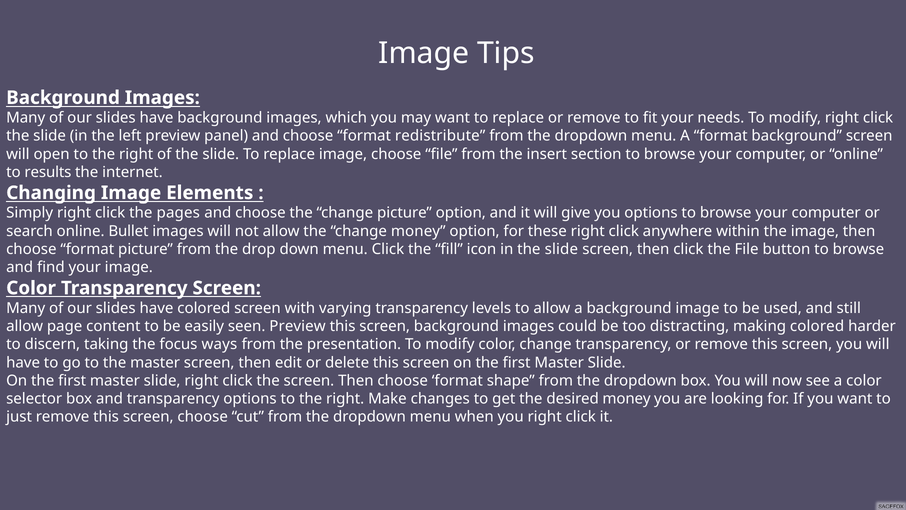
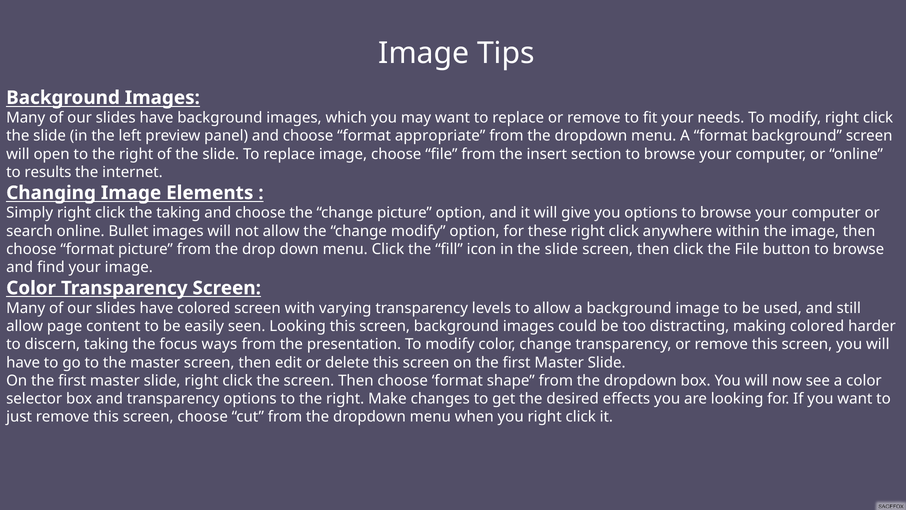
redistribute: redistribute -> appropriate
the pages: pages -> taking
change money: money -> modify
seen Preview: Preview -> Looking
desired money: money -> effects
